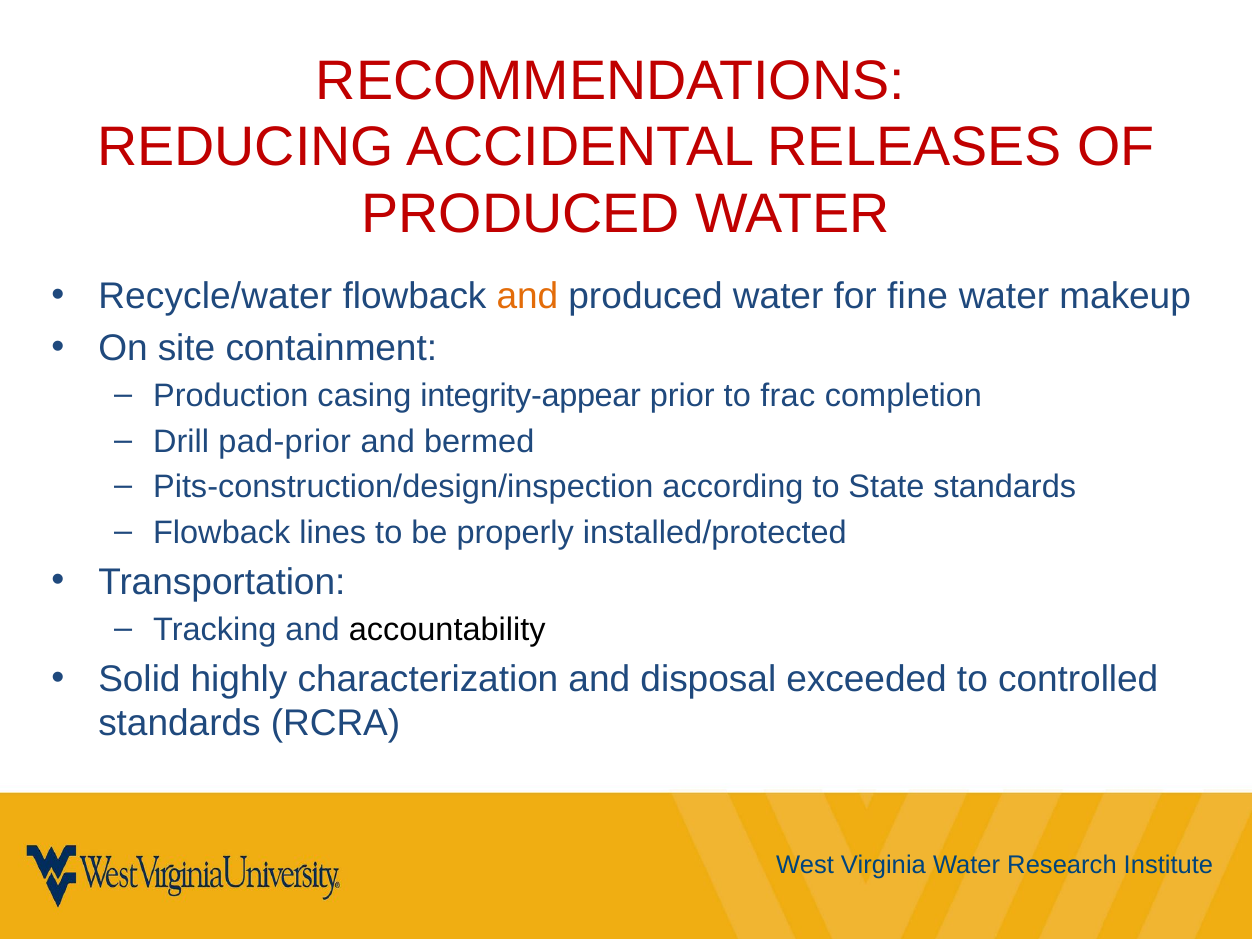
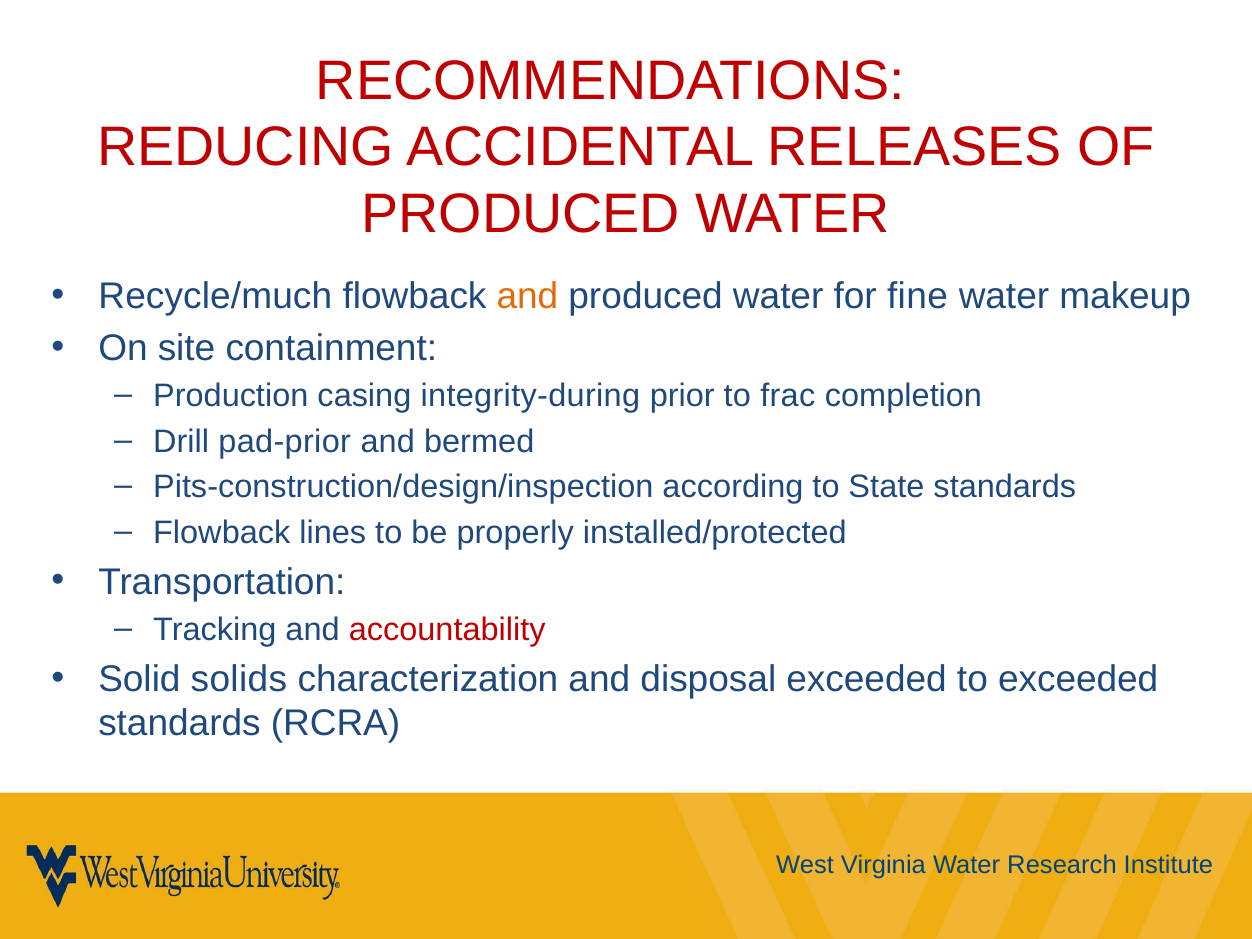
Recycle/water: Recycle/water -> Recycle/much
integrity-appear: integrity-appear -> integrity-during
accountability colour: black -> red
highly: highly -> solids
to controlled: controlled -> exceeded
